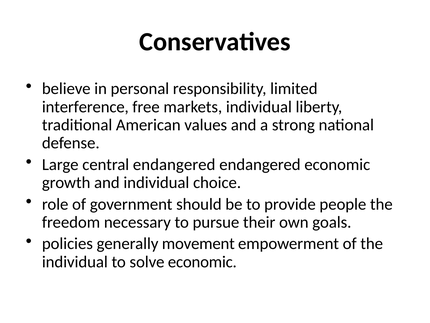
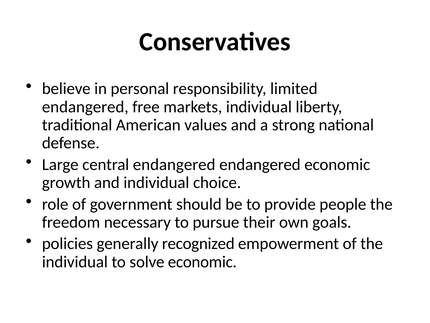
interference at (85, 107): interference -> endangered
movement: movement -> recognized
